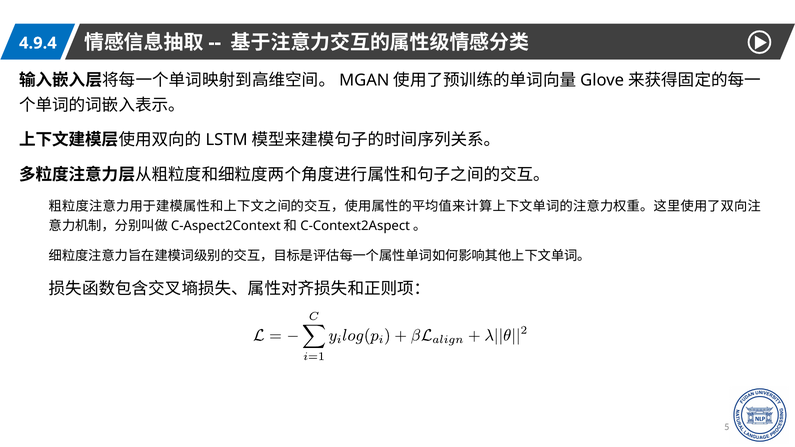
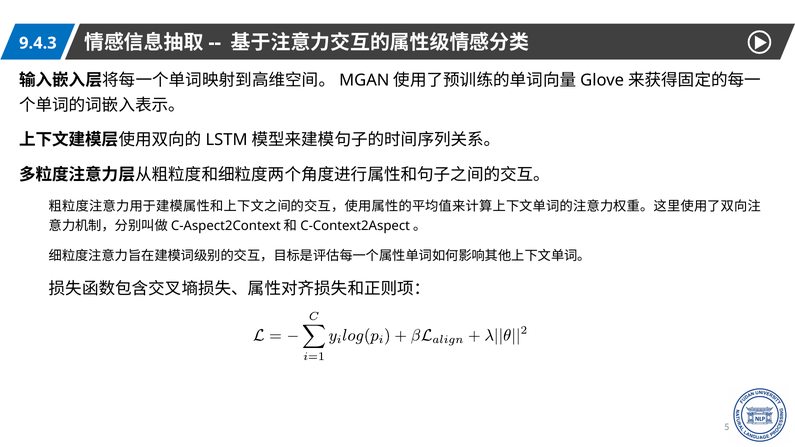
4.9.4: 4.9.4 -> 9.4.3
